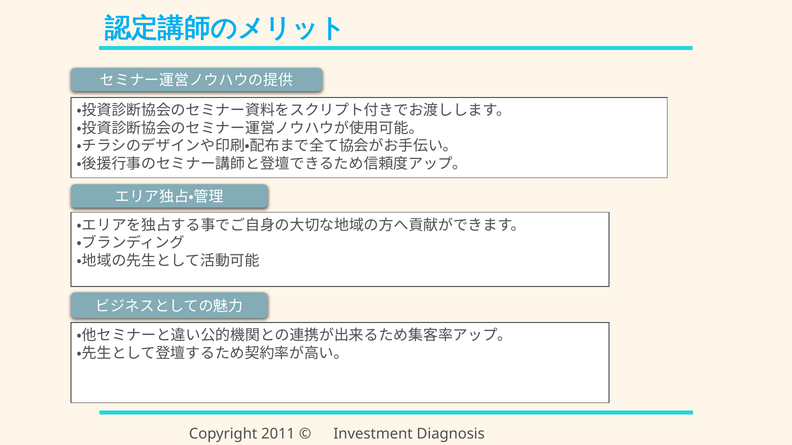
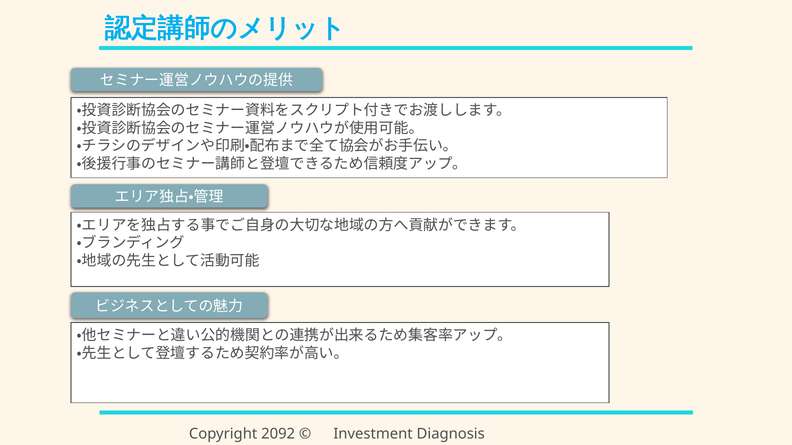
2011: 2011 -> 2092
